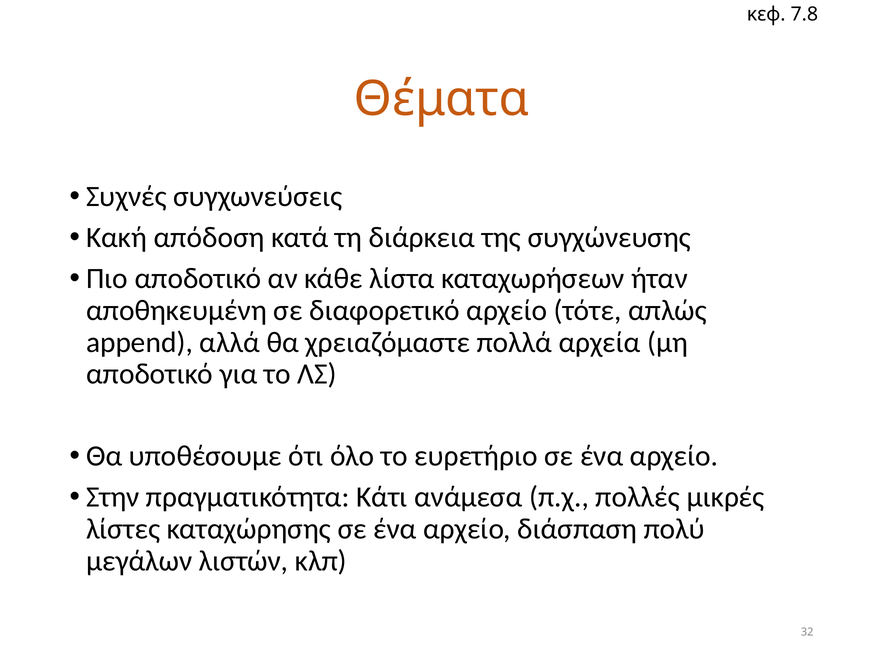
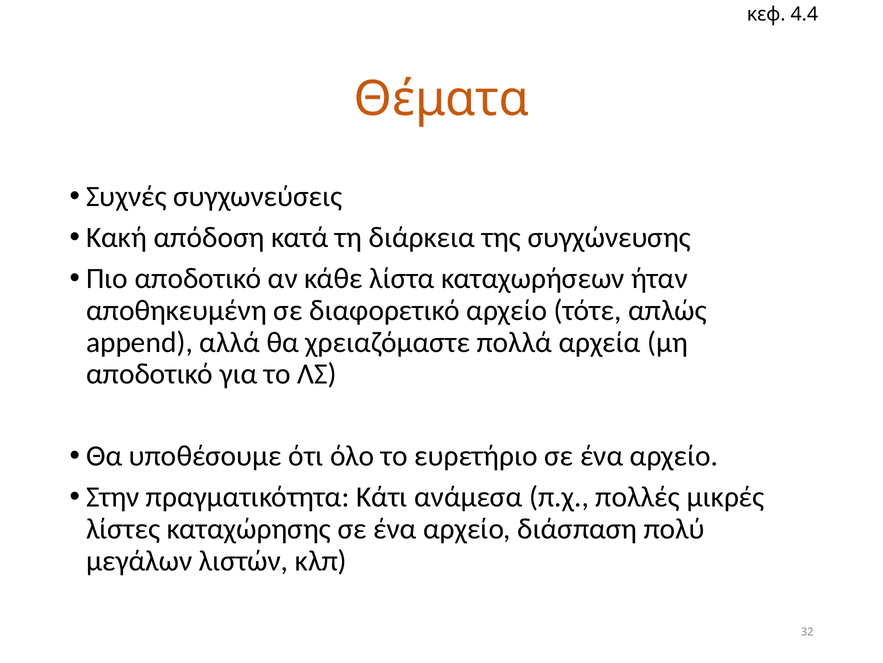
7.8: 7.8 -> 4.4
